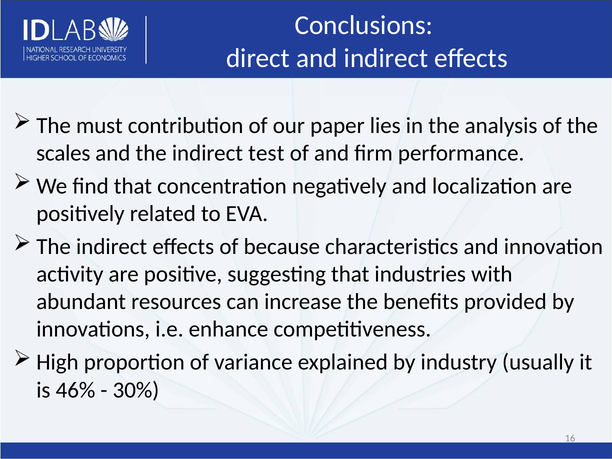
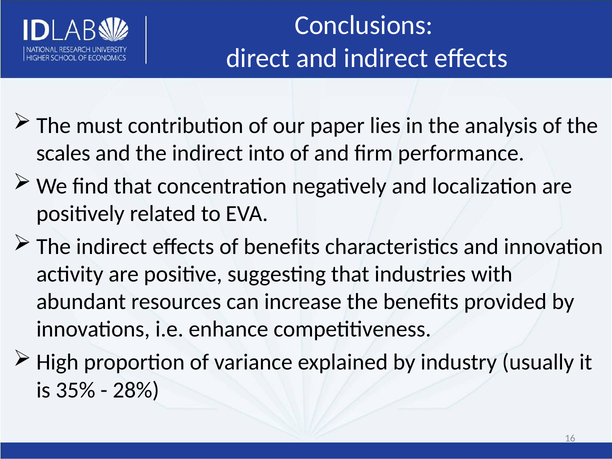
test: test -> into
of because: because -> benefits
46%: 46% -> 35%
30%: 30% -> 28%
